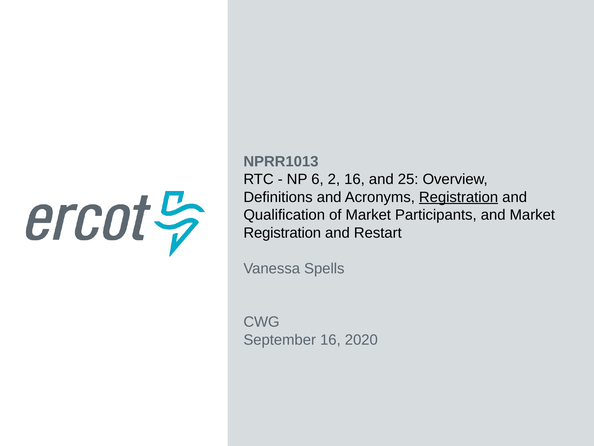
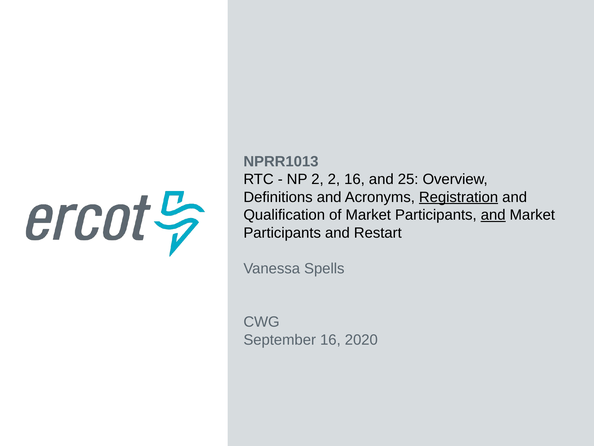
NP 6: 6 -> 2
and at (493, 215) underline: none -> present
Registration at (282, 233): Registration -> Participants
